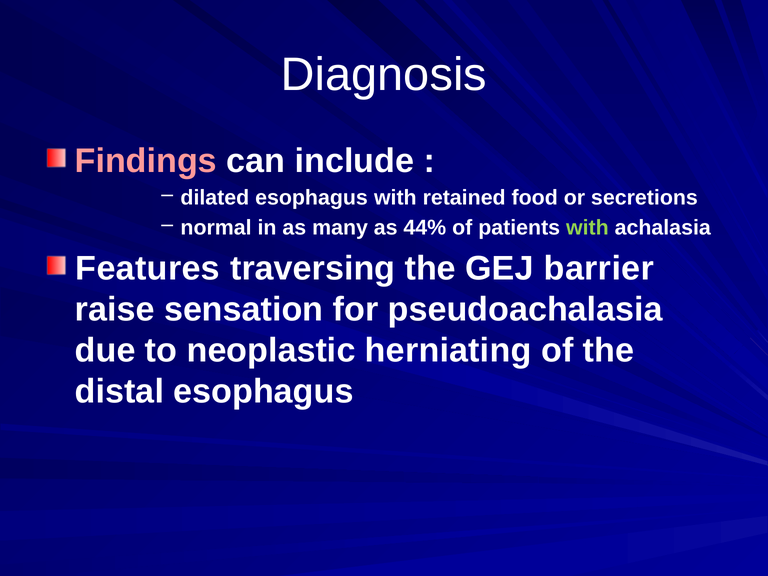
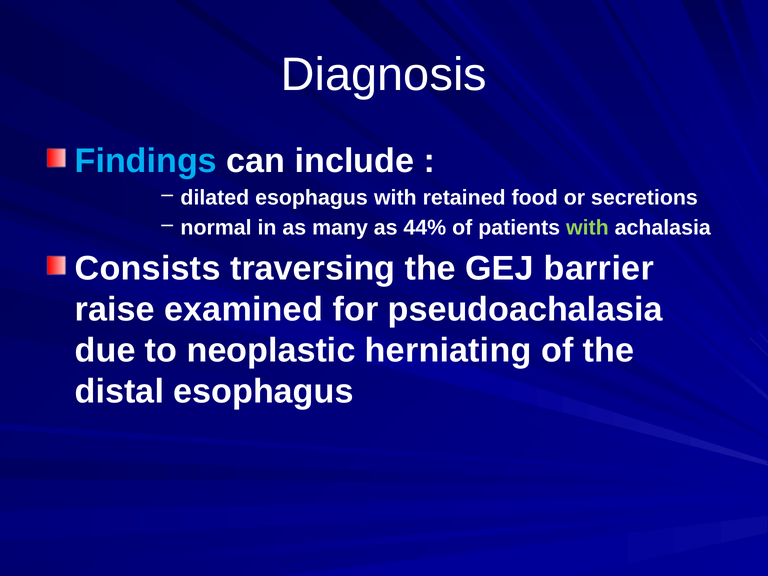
Findings colour: pink -> light blue
Features: Features -> Consists
sensation: sensation -> examined
